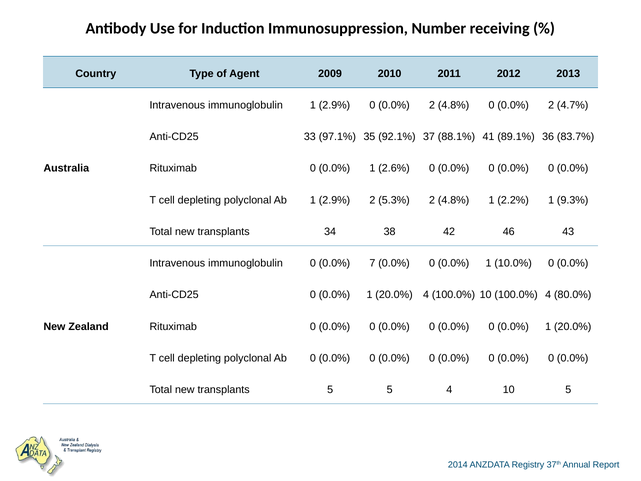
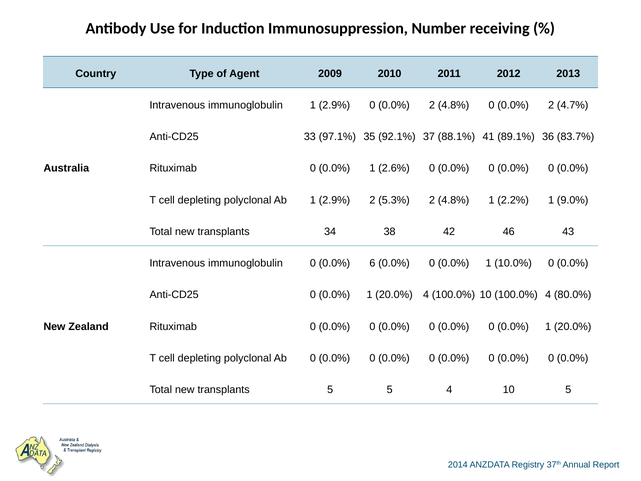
9.3%: 9.3% -> 9.0%
7: 7 -> 6
